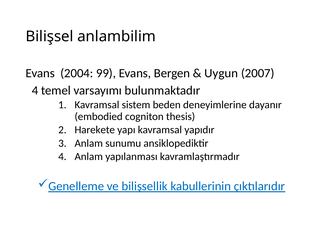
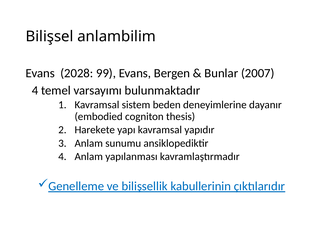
2004: 2004 -> 2028
Uygun: Uygun -> Bunlar
